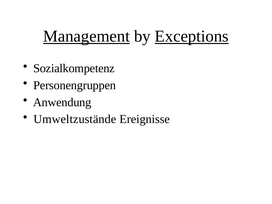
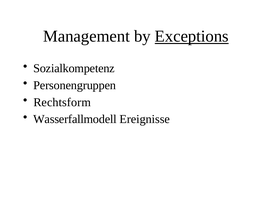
Management underline: present -> none
Anwendung: Anwendung -> Rechtsform
Umweltzustände: Umweltzustände -> Wasserfallmodell
